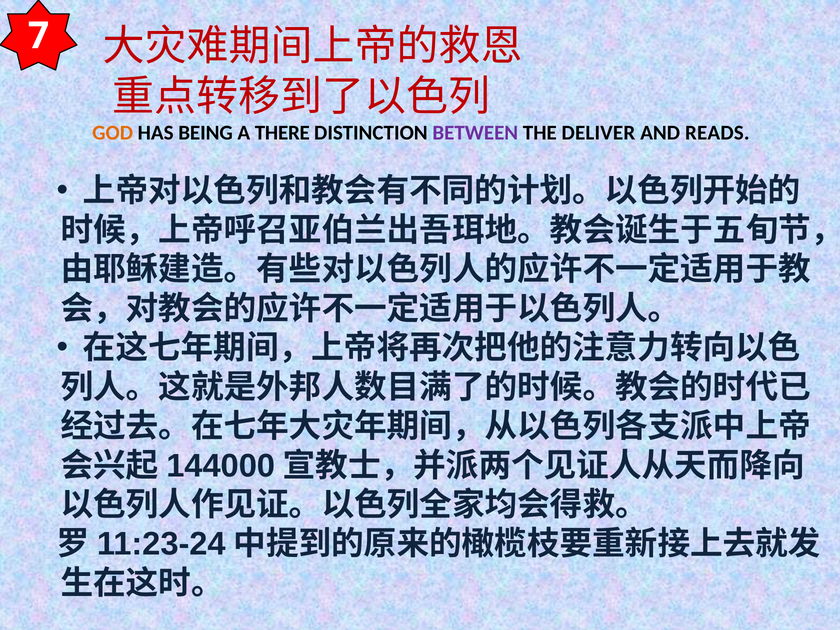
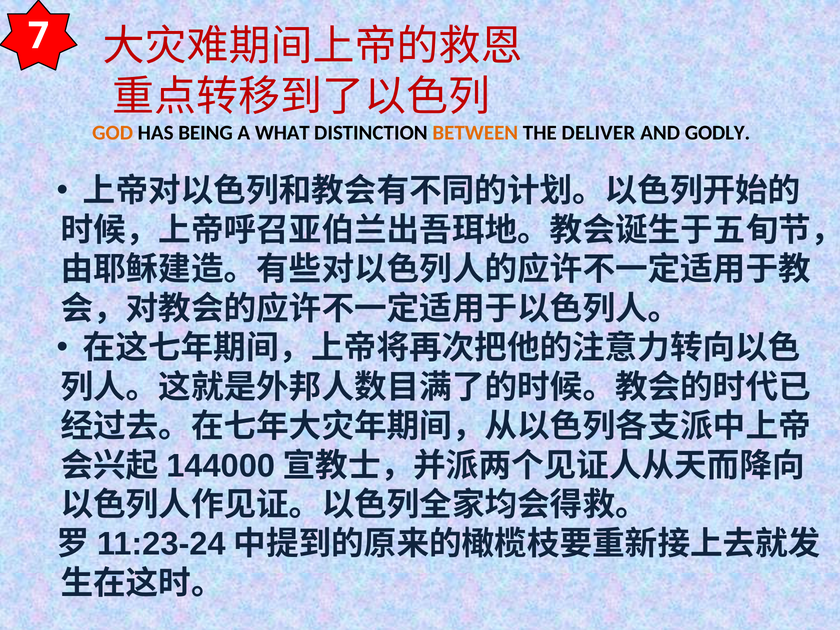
THERE: THERE -> WHAT
BETWEEN colour: purple -> orange
READS: READS -> GODLY
